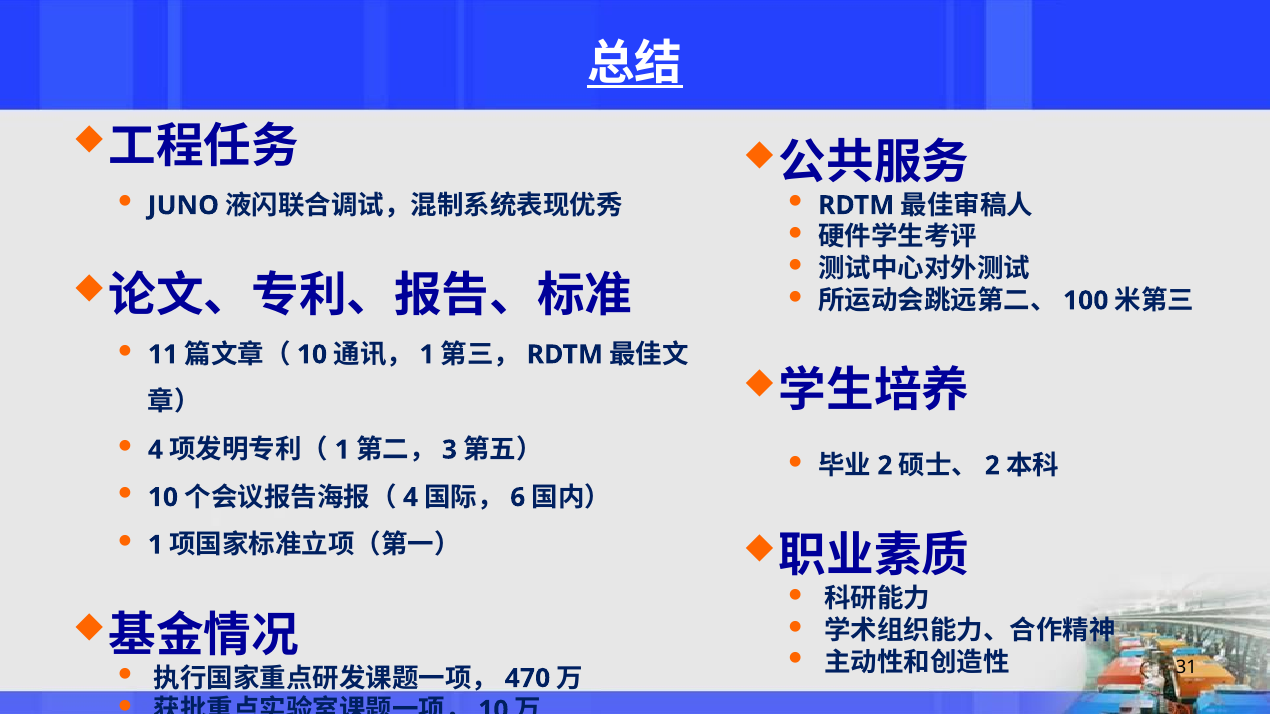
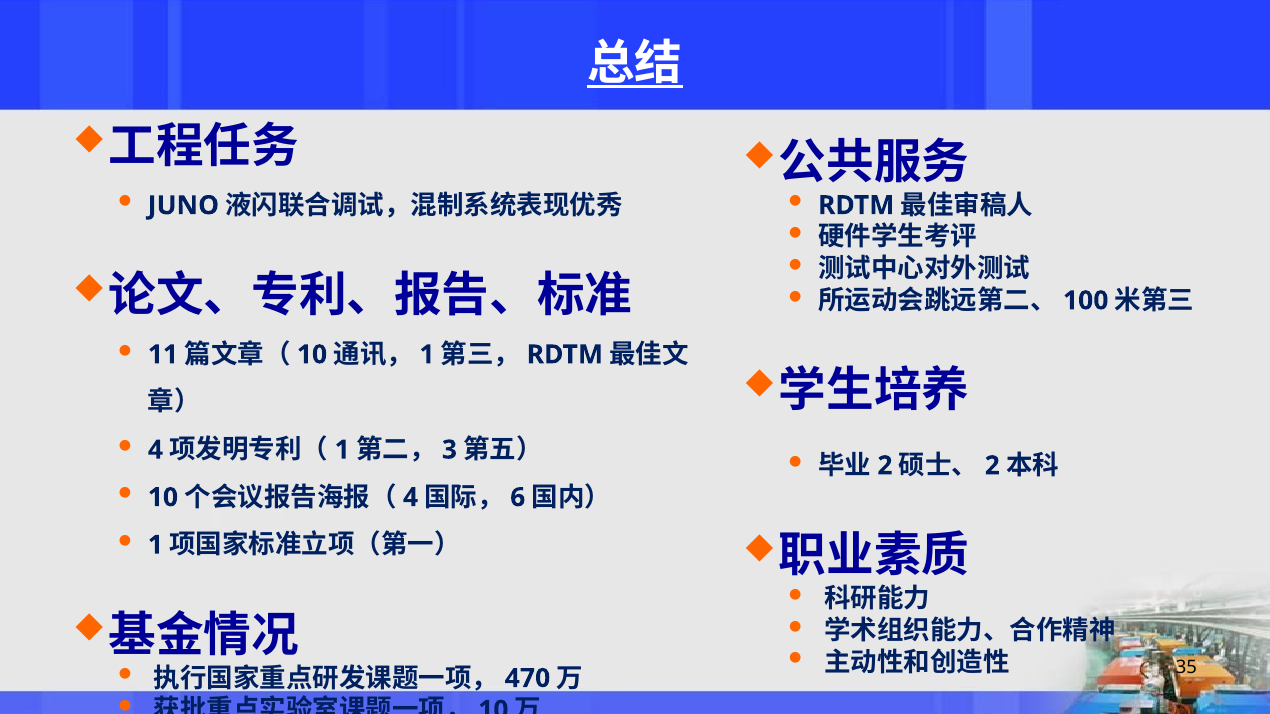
31: 31 -> 35
